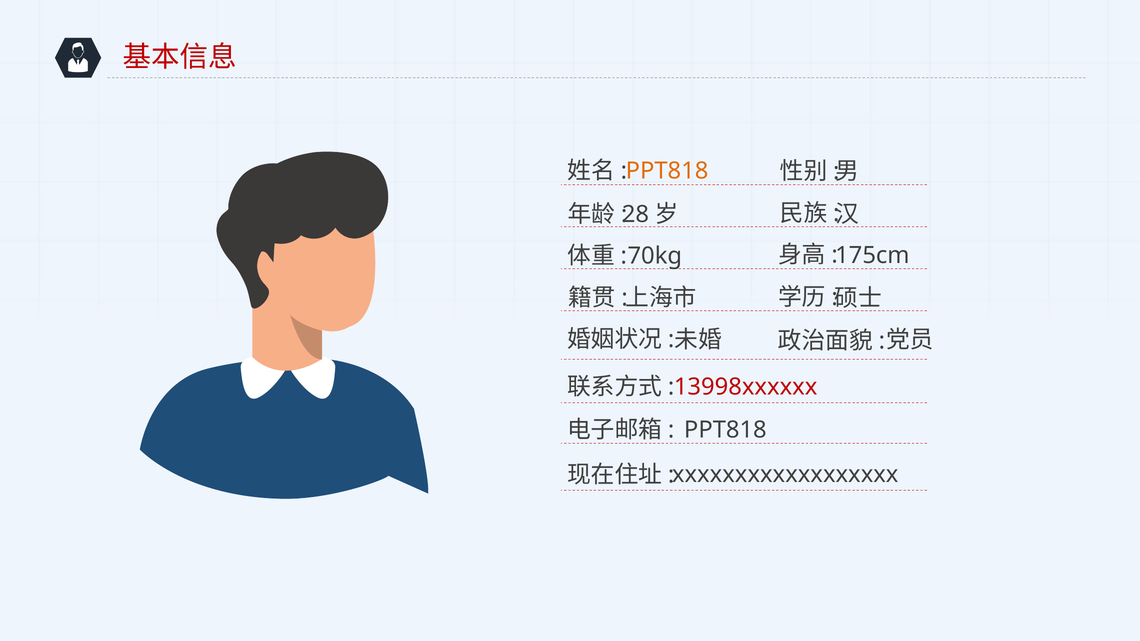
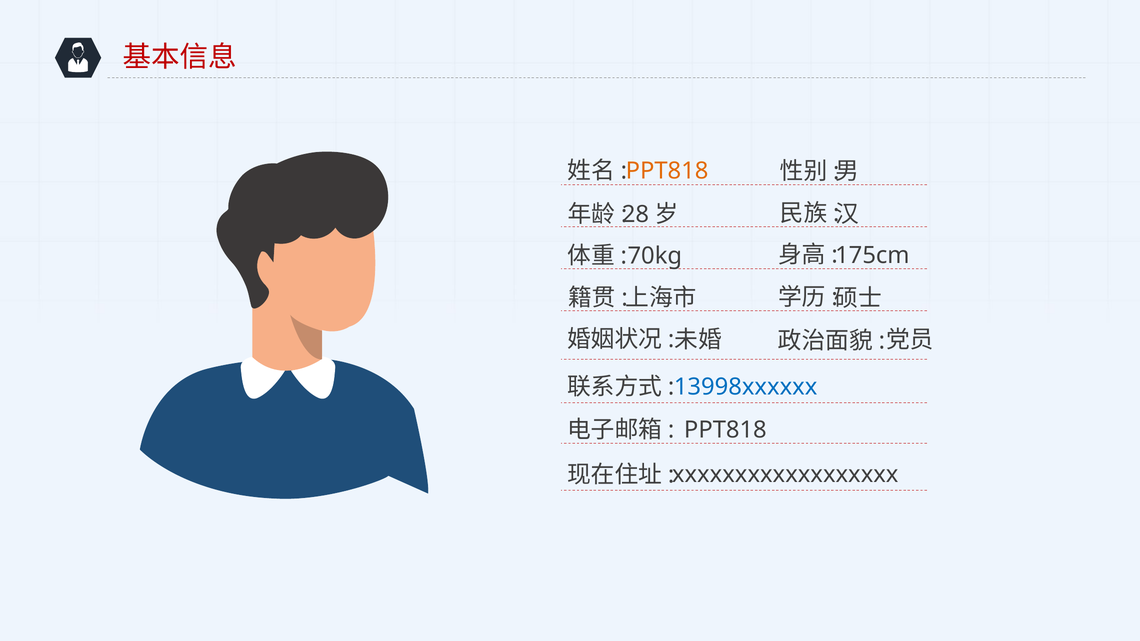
13998xxxxxx colour: red -> blue
